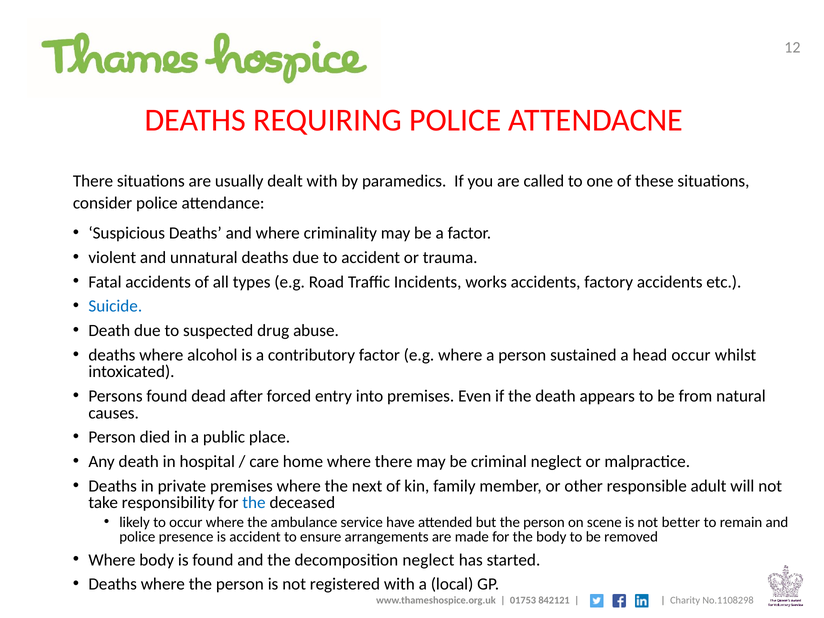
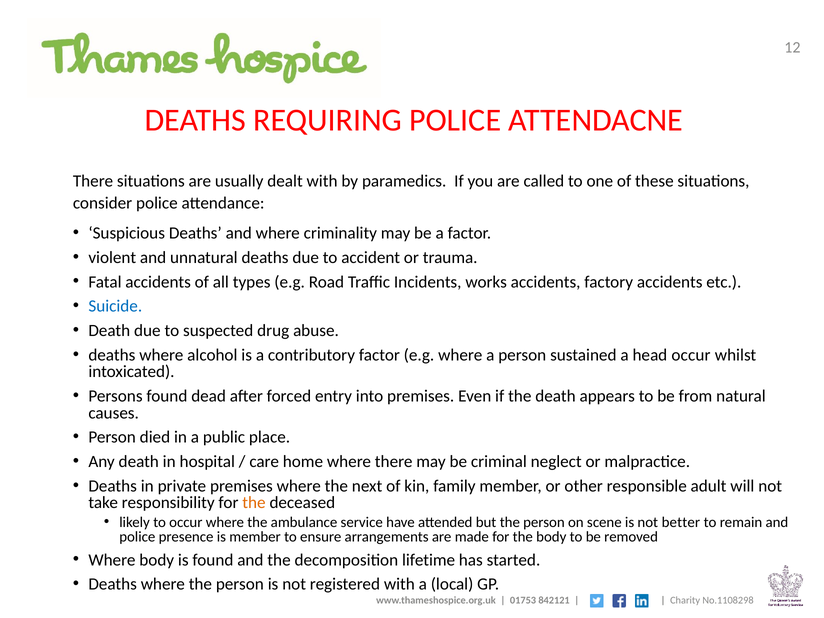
the at (254, 503) colour: blue -> orange
is accident: accident -> member
decomposition neglect: neglect -> lifetime
